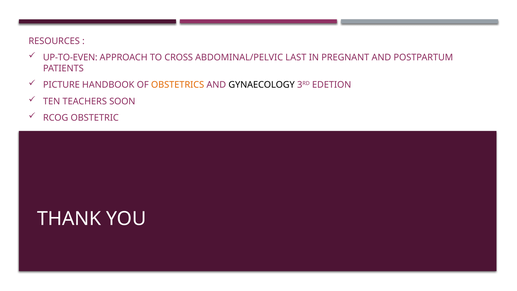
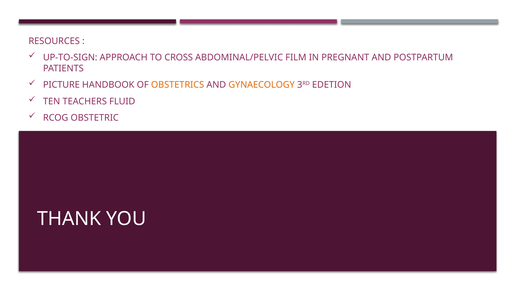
UP-TO-EVEN: UP-TO-EVEN -> UP-TO-SIGN
LAST: LAST -> FILM
GYNAECOLOGY colour: black -> orange
SOON: SOON -> FLUID
